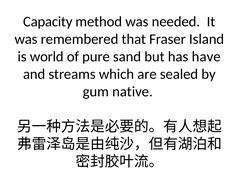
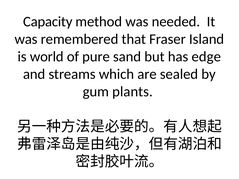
have: have -> edge
native: native -> plants
